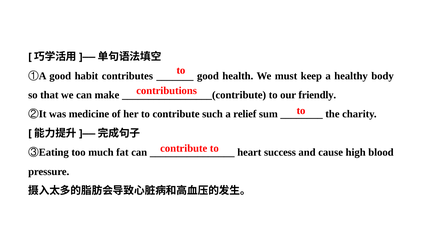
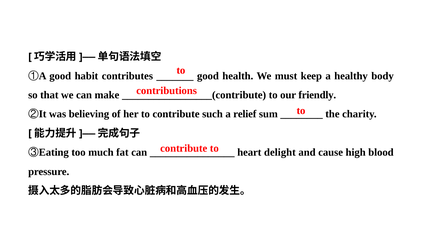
medicine: medicine -> believing
success: success -> delight
